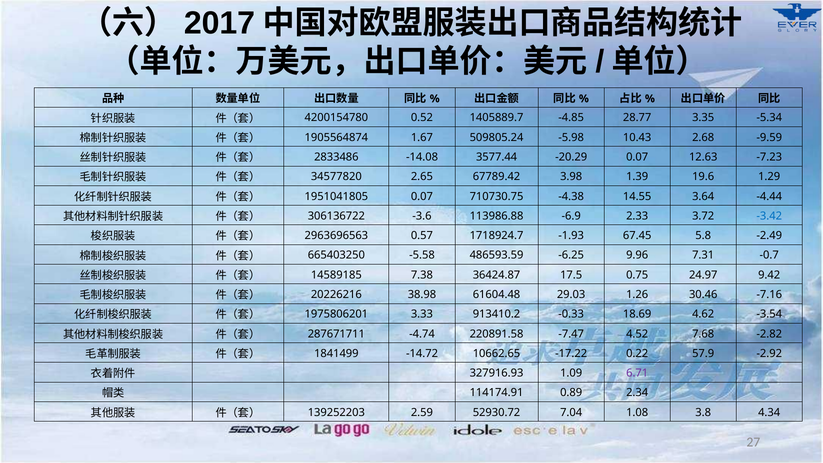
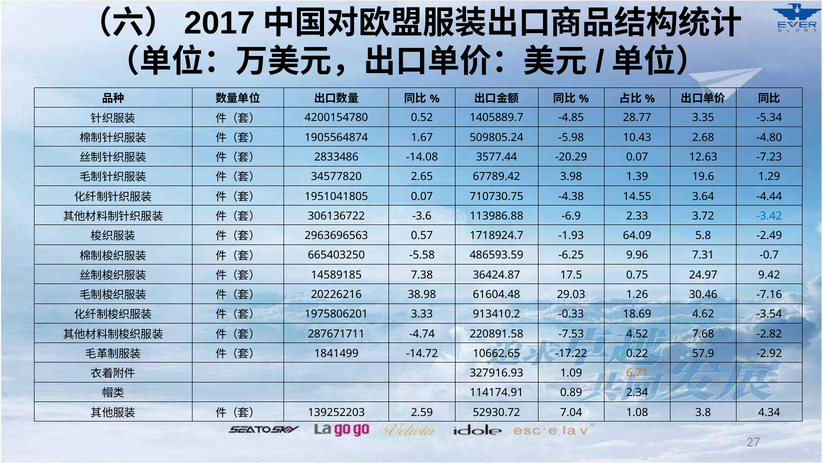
-9.59: -9.59 -> -4.80
67.45: 67.45 -> 64.09
-7.47: -7.47 -> -7.53
6.71 colour: purple -> orange
